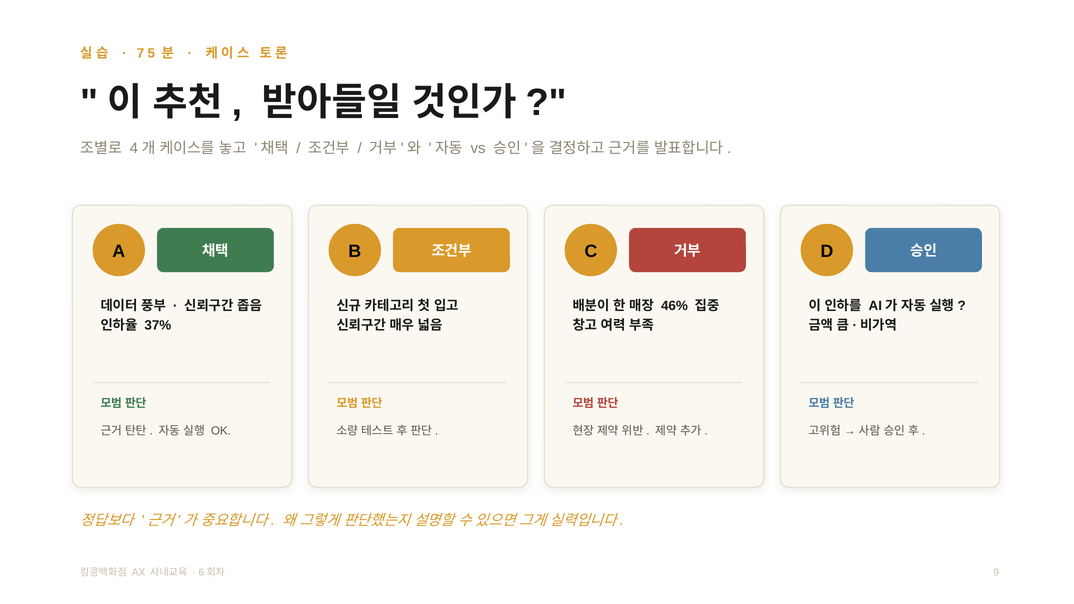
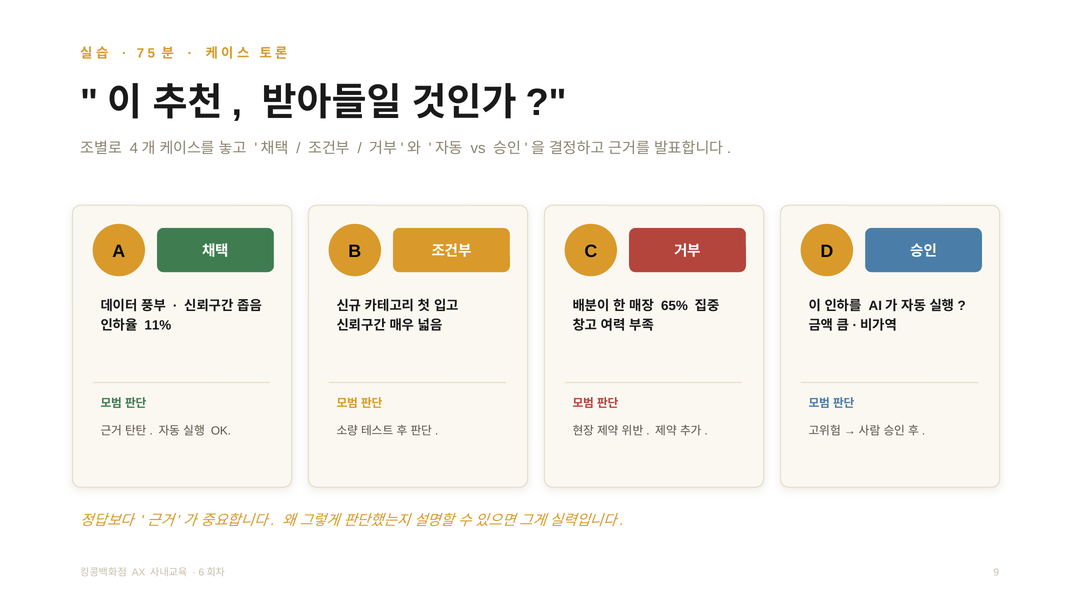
46%: 46% -> 65%
37%: 37% -> 11%
